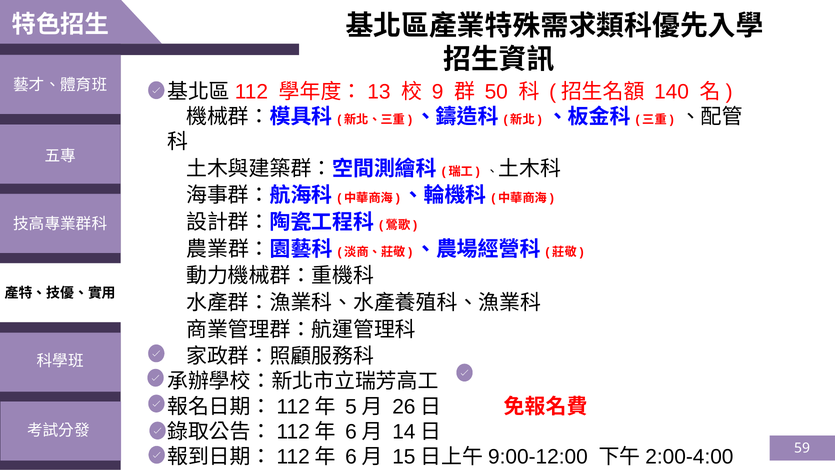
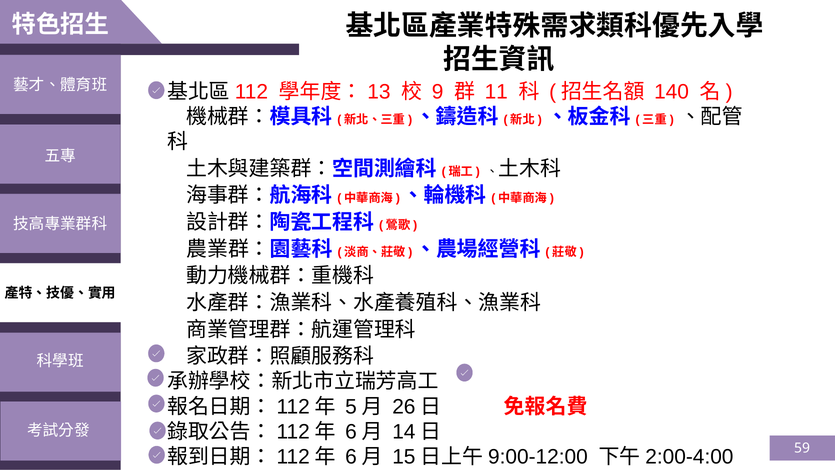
50: 50 -> 11
